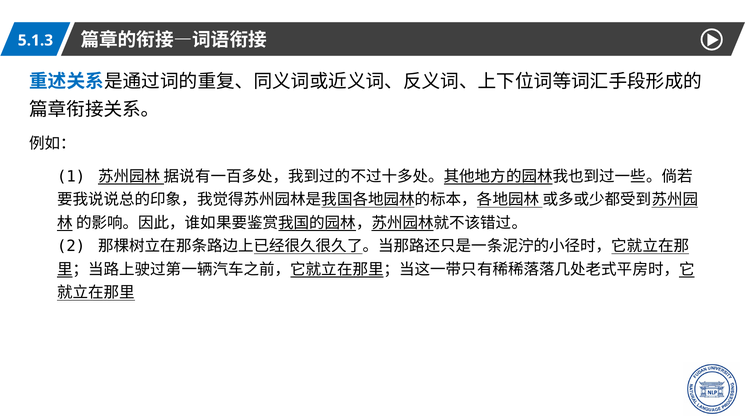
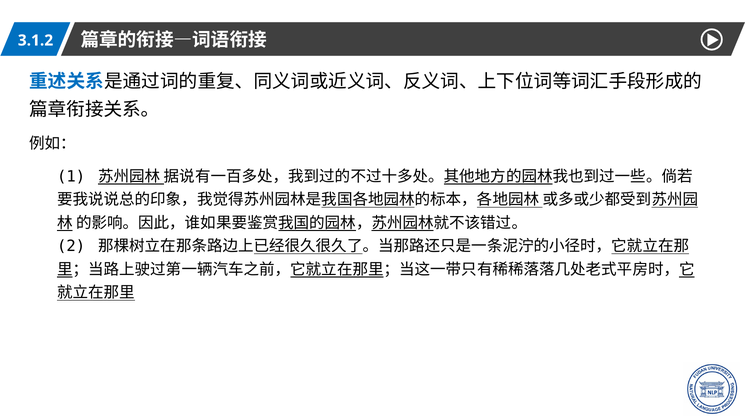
5.1.3: 5.1.3 -> 3.1.2
